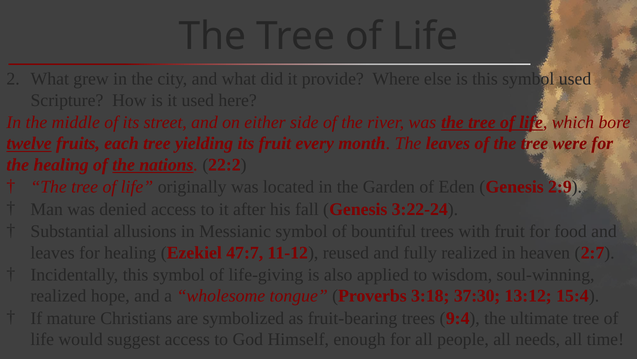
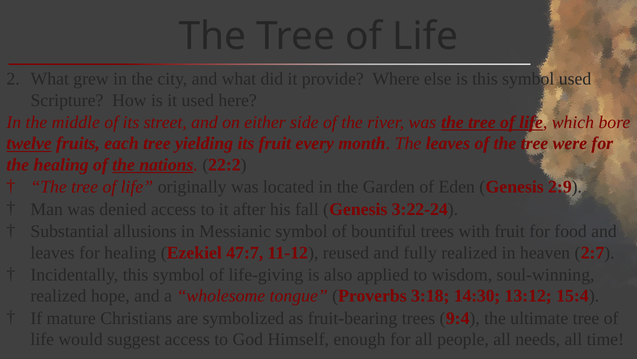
37:30: 37:30 -> 14:30
